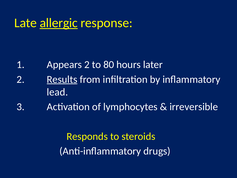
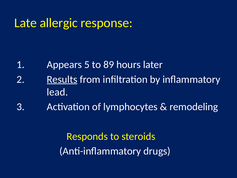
allergic underline: present -> none
Appears 2: 2 -> 5
80: 80 -> 89
irreversible: irreversible -> remodeling
